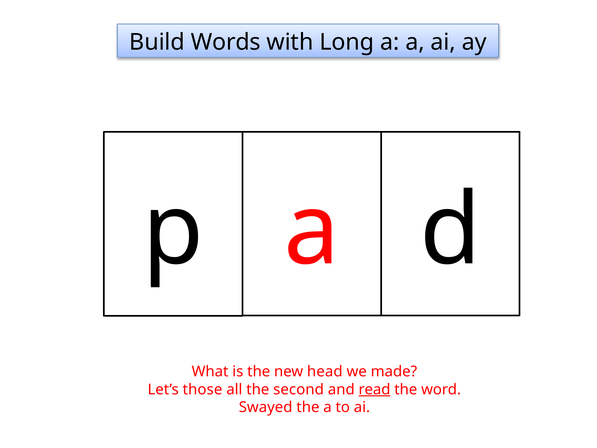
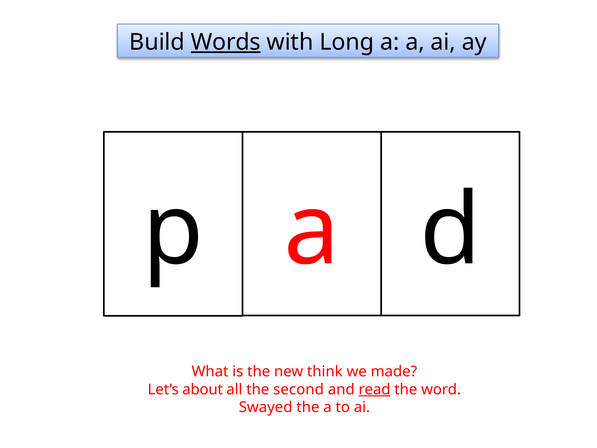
Words underline: none -> present
head: head -> think
those: those -> about
